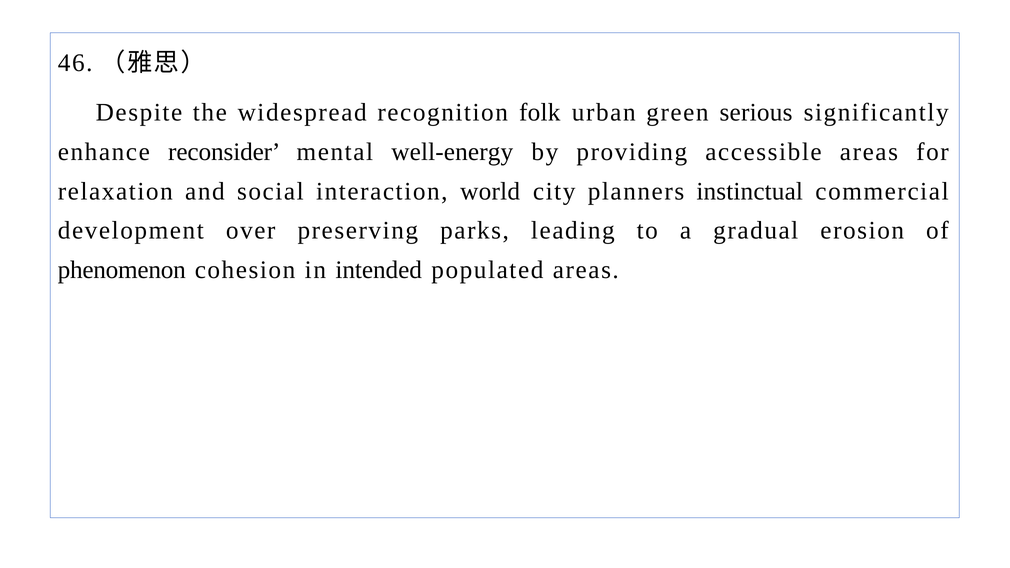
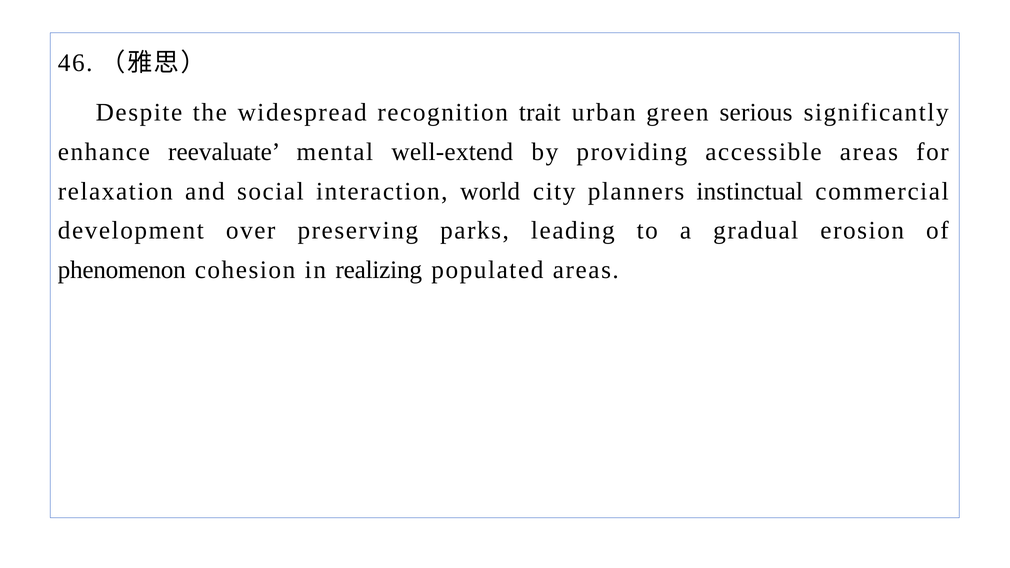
folk: folk -> trait
reconsider: reconsider -> reevaluate
well-energy: well-energy -> well-extend
intended: intended -> realizing
